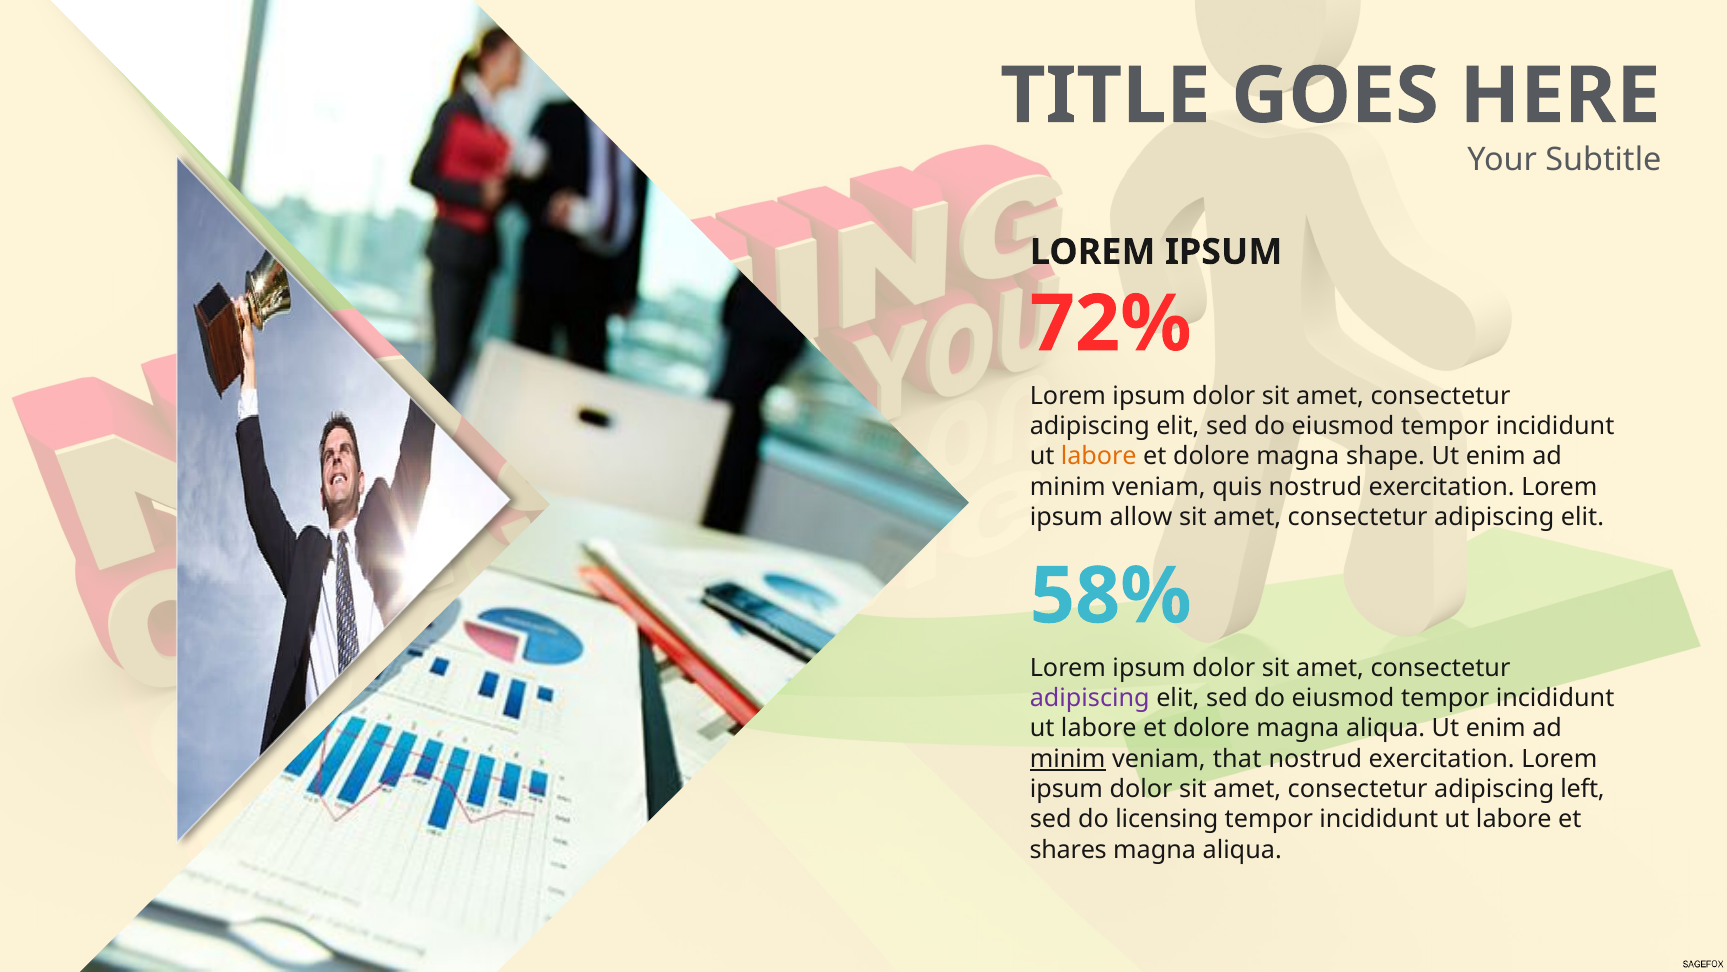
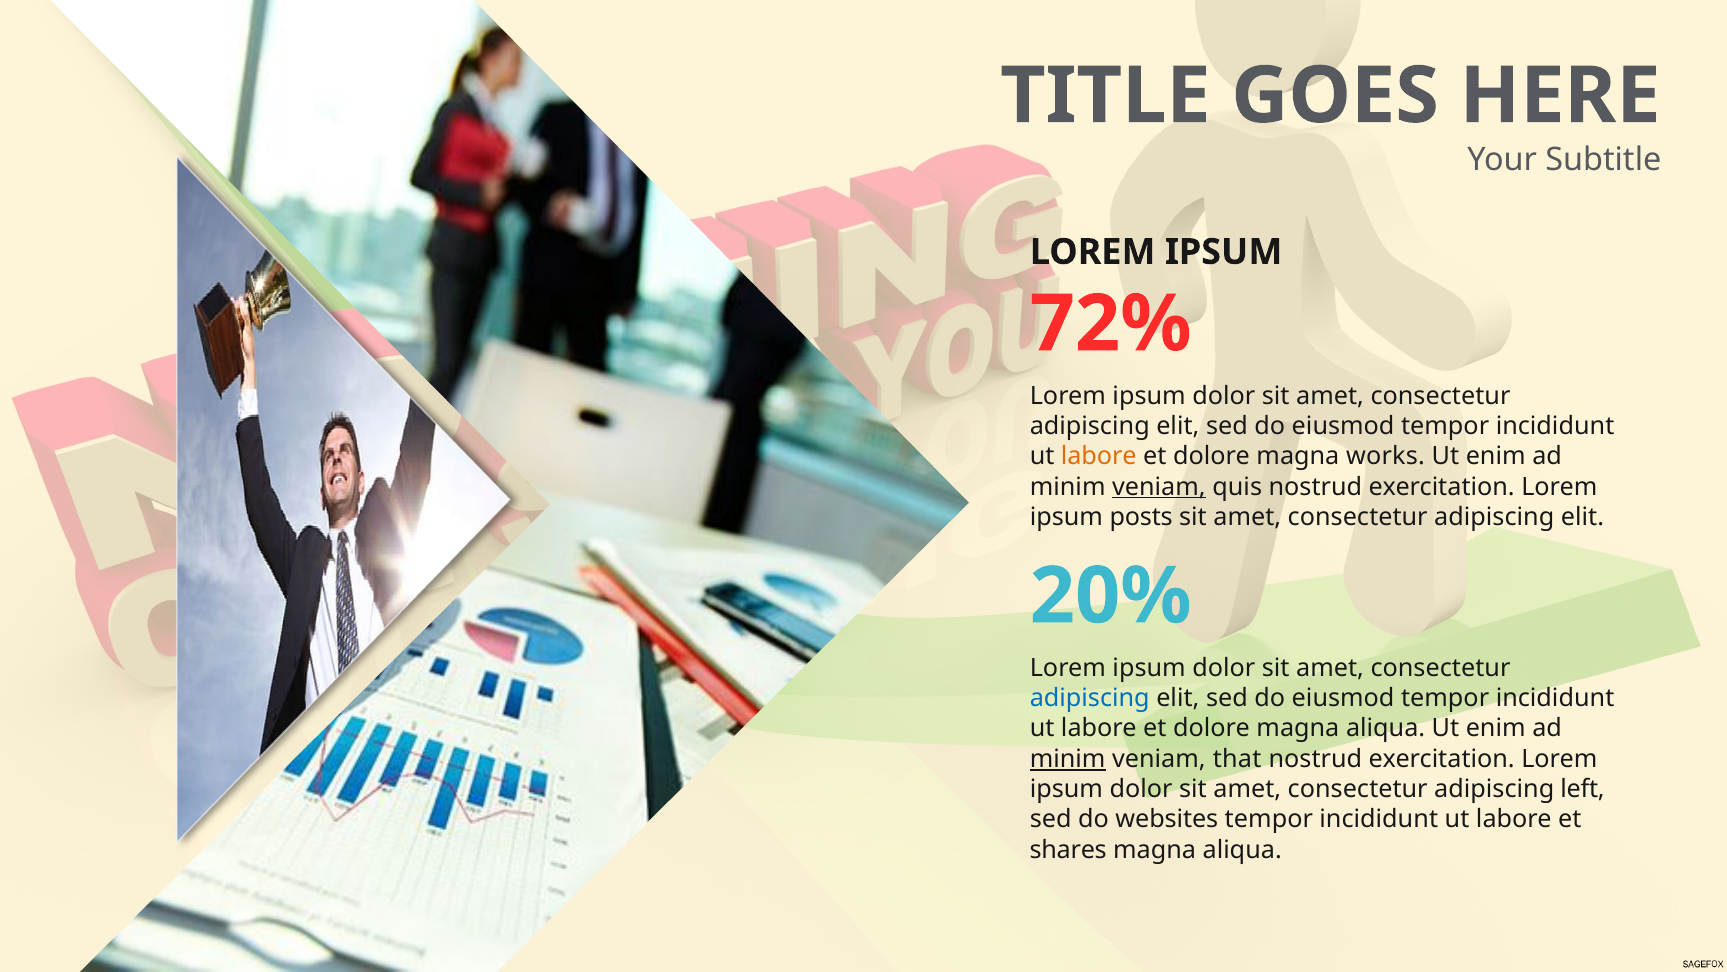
shape: shape -> works
veniam at (1159, 486) underline: none -> present
allow: allow -> posts
58%: 58% -> 20%
adipiscing at (1090, 698) colour: purple -> blue
licensing: licensing -> websites
